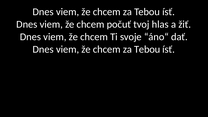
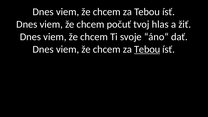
Tebou at (147, 49) underline: none -> present
